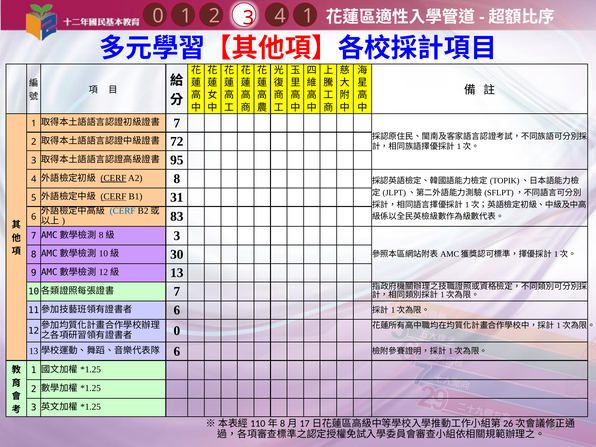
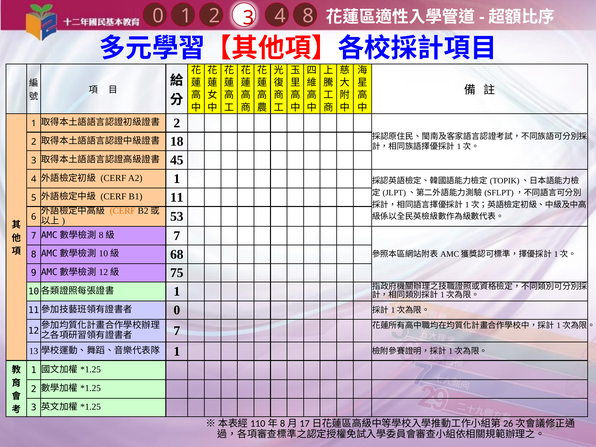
4 1: 1 -> 8
7 at (177, 123): 7 -> 2
72: 72 -> 18
95: 95 -> 45
CERF at (113, 178) underline: present -> none
A2 8: 8 -> 1
CERF at (113, 197) underline: present -> none
31: 31 -> 11
CERF at (123, 211) colour: blue -> orange
83: 83 -> 53
3 at (177, 236): 3 -> 7
30: 30 -> 68
13 at (177, 273): 13 -> 75
7 at (177, 292): 7 -> 1
6 at (177, 310): 6 -> 0
0 at (177, 331): 0 -> 7
6 at (177, 351): 6 -> 1
